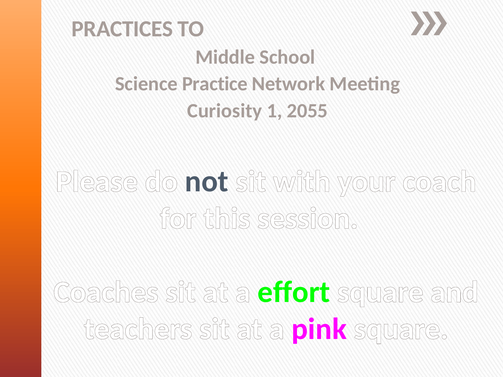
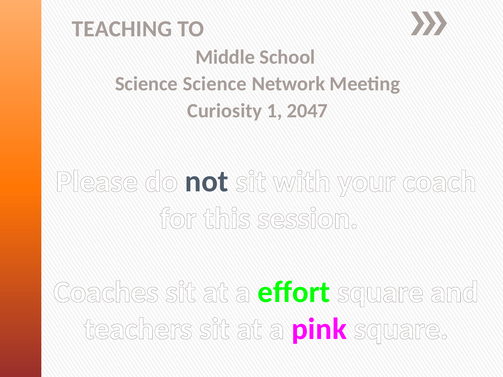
PRACTICES: PRACTICES -> TEACHING
Science Practice: Practice -> Science
2055: 2055 -> 2047
